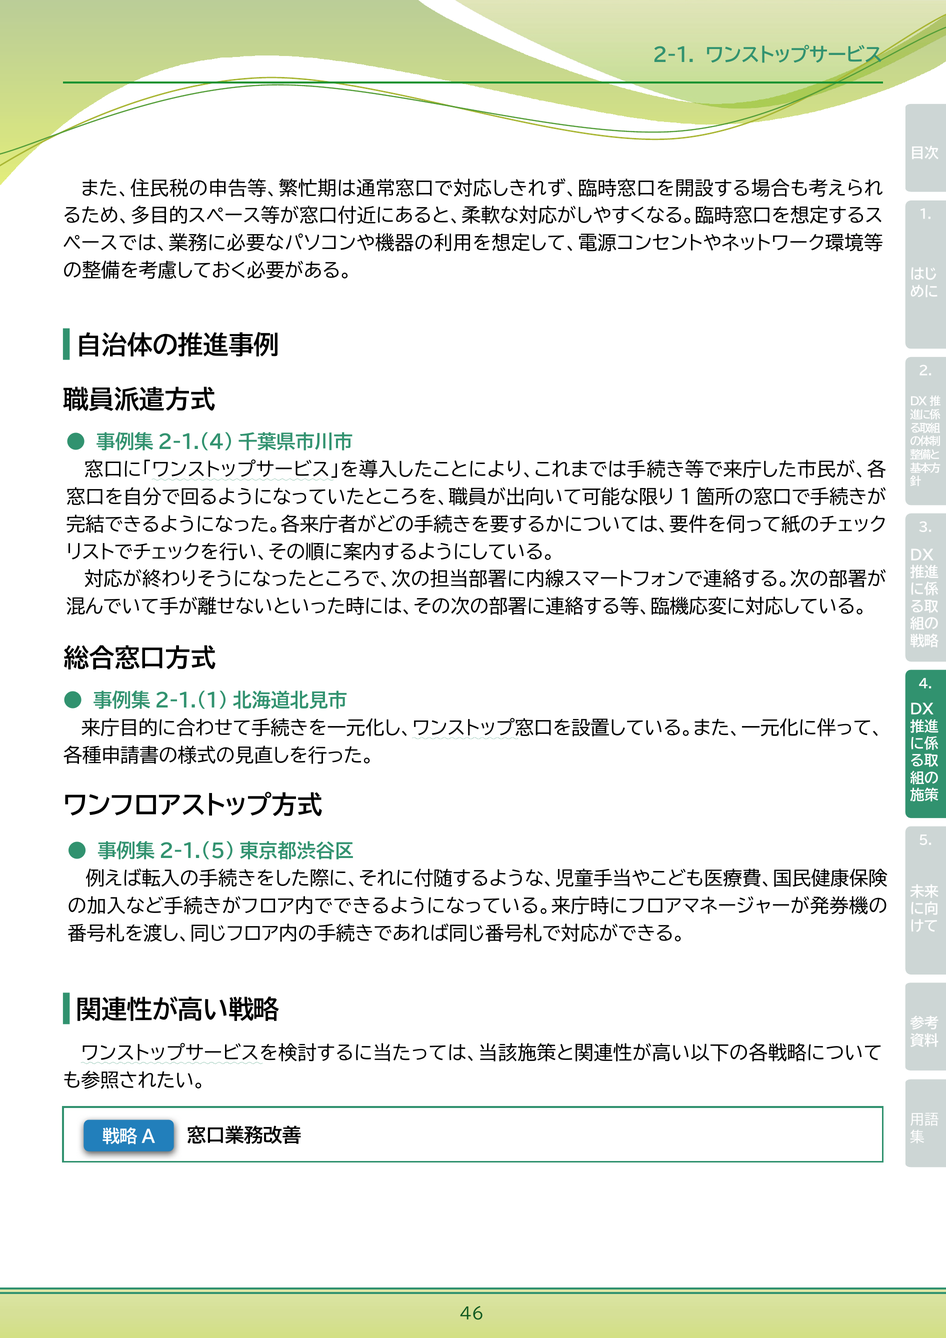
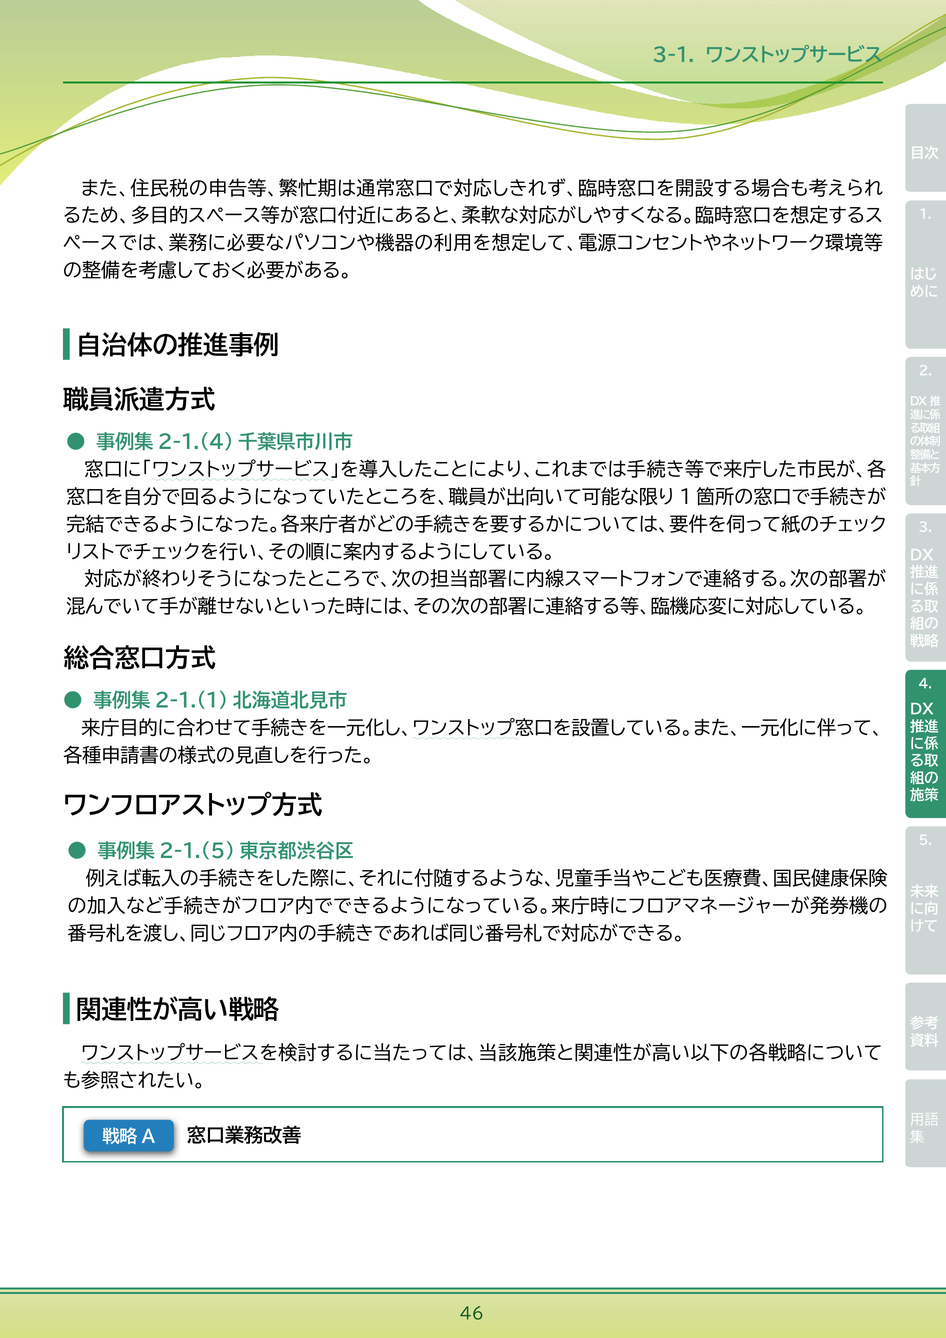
2-1: 2-1 -> 3-1
